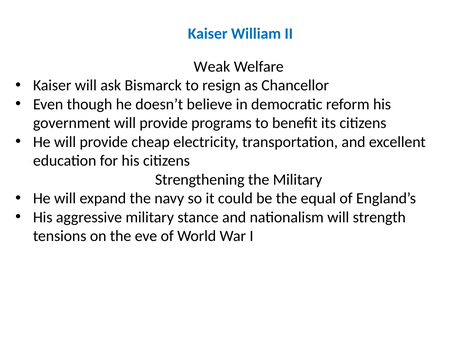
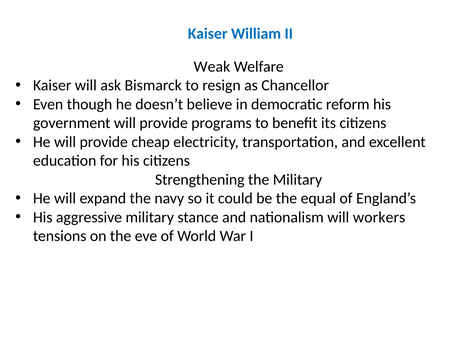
strength: strength -> workers
